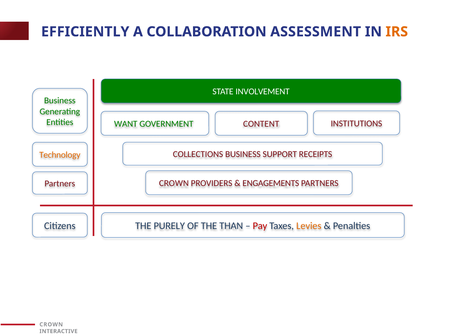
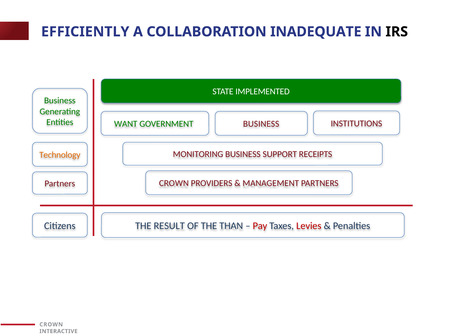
ASSESSMENT: ASSESSMENT -> INADEQUATE
IRS colour: orange -> black
INVOLVEMENT: INVOLVEMENT -> IMPLEMENTED
CONTENT at (261, 124): CONTENT -> BUSINESS
COLLECTIONS: COLLECTIONS -> MONITORING
ENGAGEMENTS: ENGAGEMENTS -> MANAGEMENT
PURELY: PURELY -> RESULT
Levies colour: orange -> red
